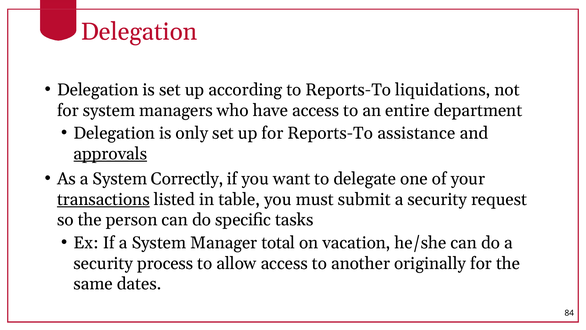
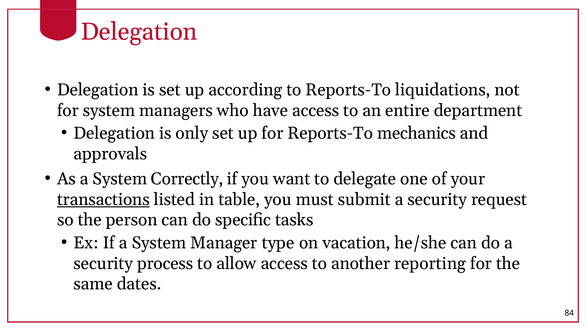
assistance: assistance -> mechanics
approvals underline: present -> none
total: total -> type
originally: originally -> reporting
